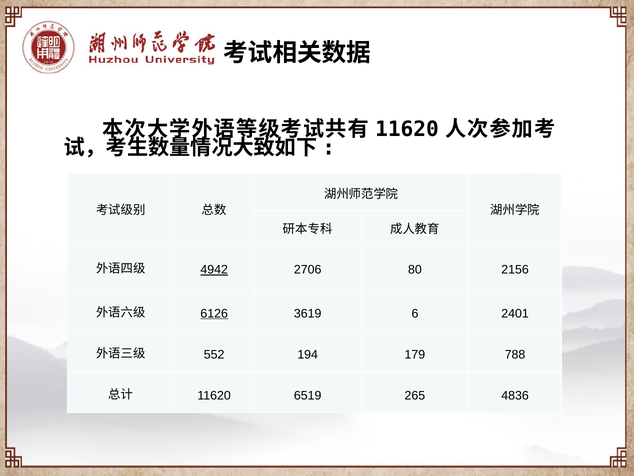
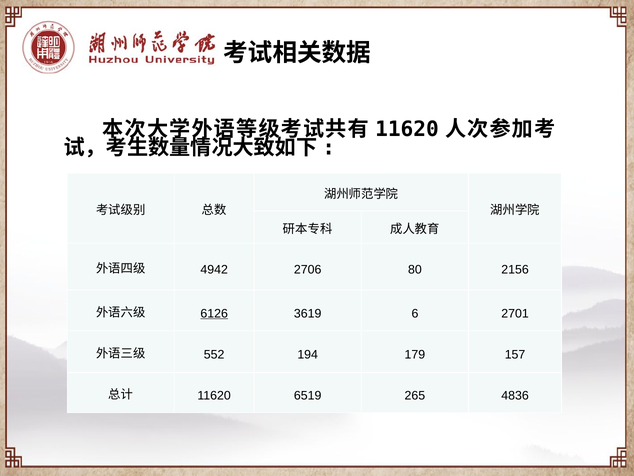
4942 underline: present -> none
2401: 2401 -> 2701
788: 788 -> 157
